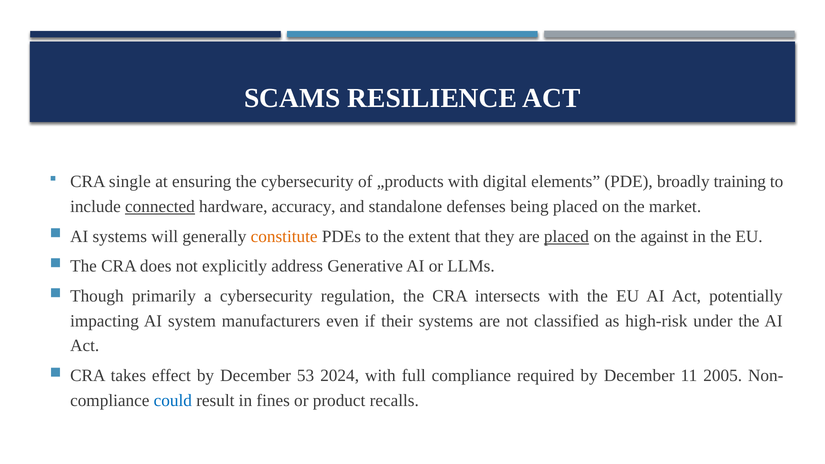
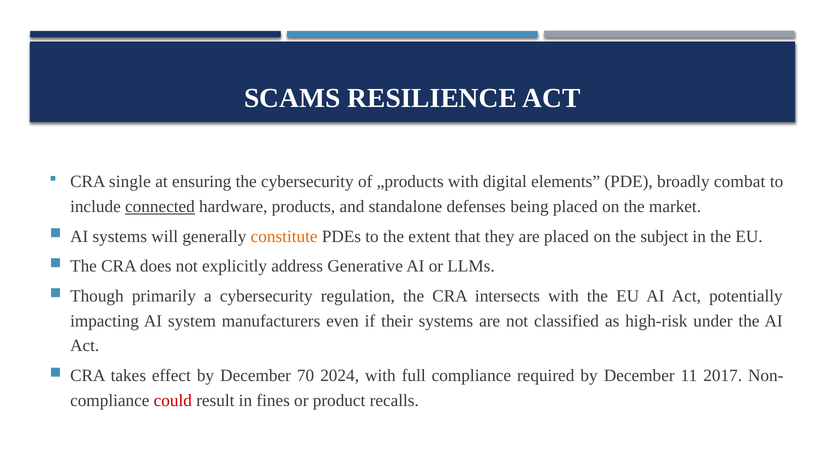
training: training -> combat
accuracy: accuracy -> products
placed at (566, 236) underline: present -> none
against: against -> subject
53: 53 -> 70
2005: 2005 -> 2017
could colour: blue -> red
